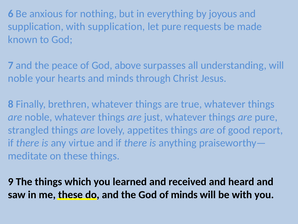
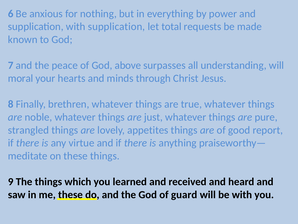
joyous: joyous -> power
let pure: pure -> total
noble at (20, 78): noble -> moral
of minds: minds -> guard
